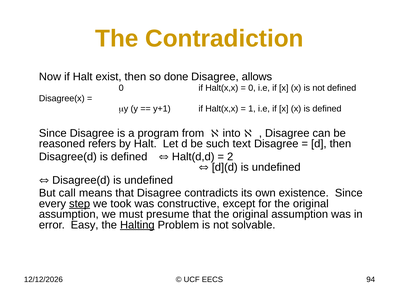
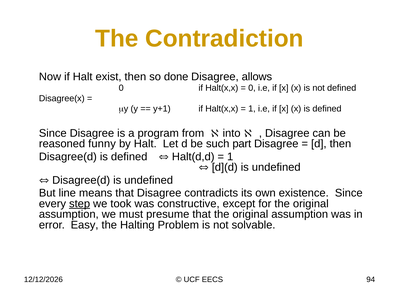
refers: refers -> funny
text: text -> part
2 at (230, 157): 2 -> 1
call: call -> line
Halting underline: present -> none
